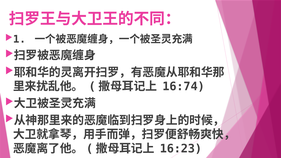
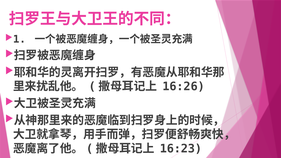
16:74: 16:74 -> 16:26
